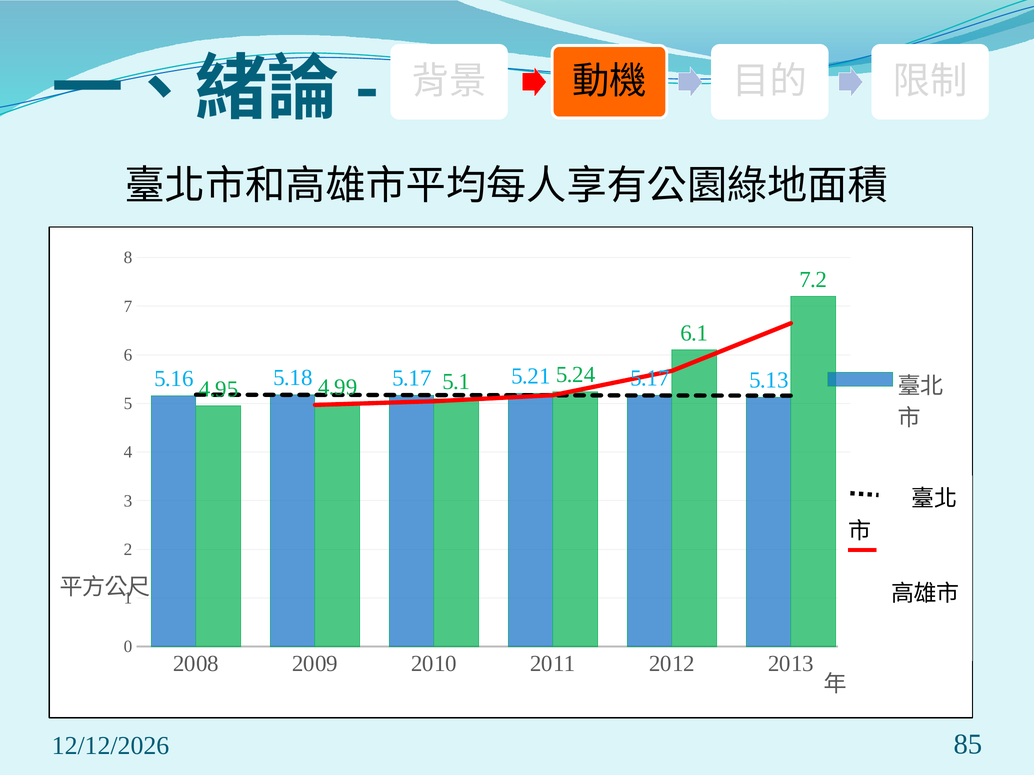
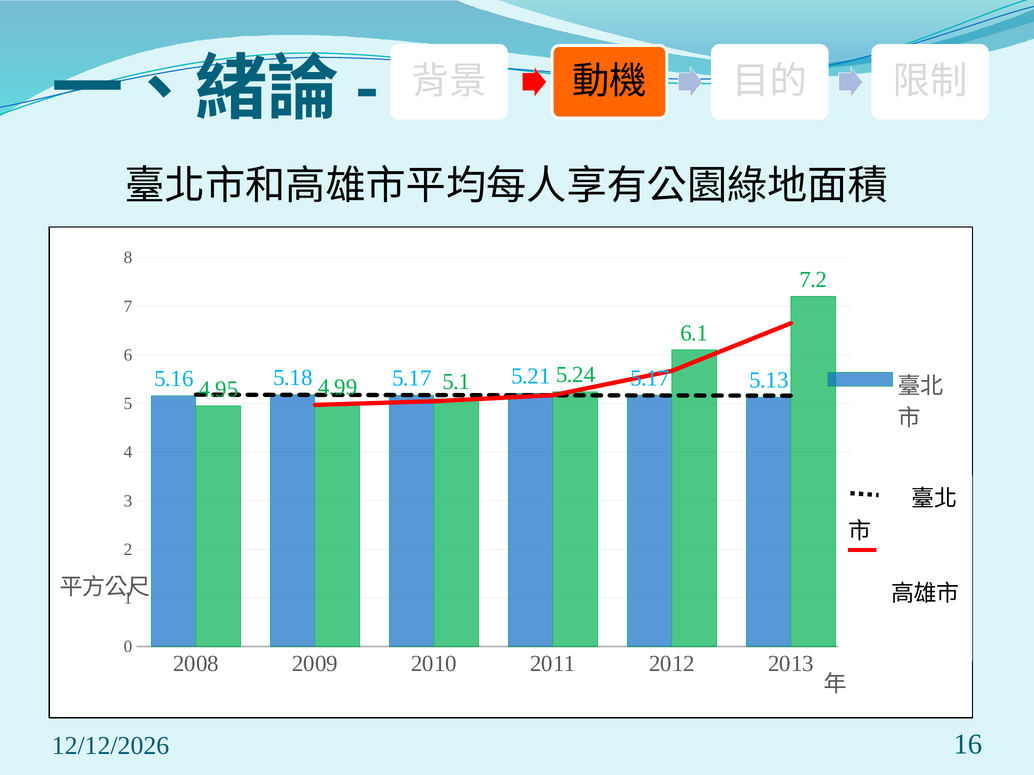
85: 85 -> 16
